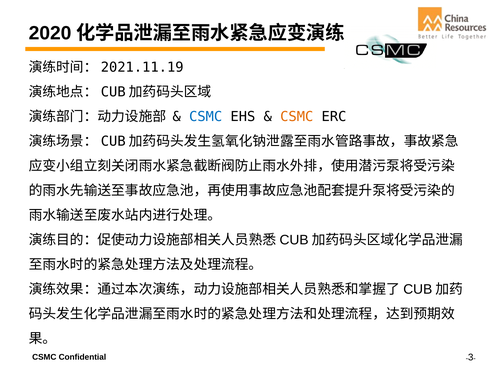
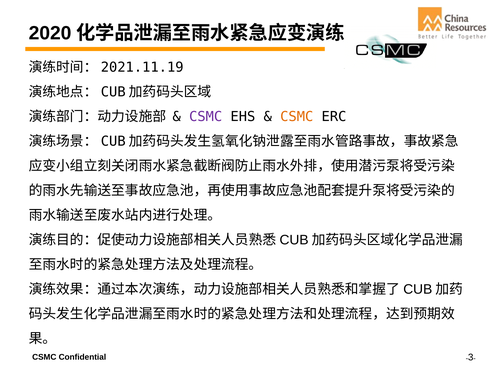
CSMC at (206, 117) colour: blue -> purple
